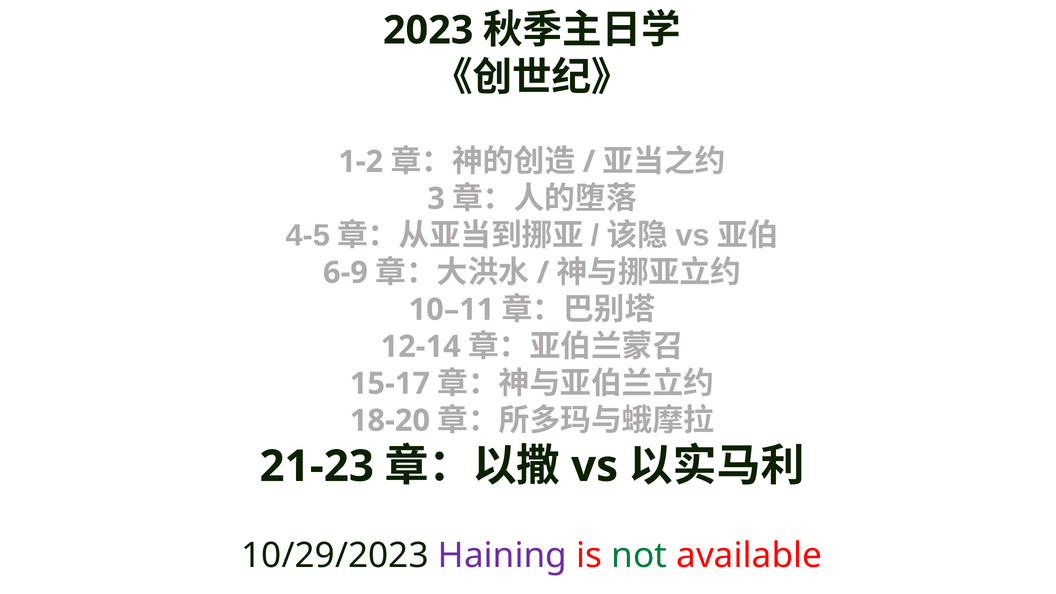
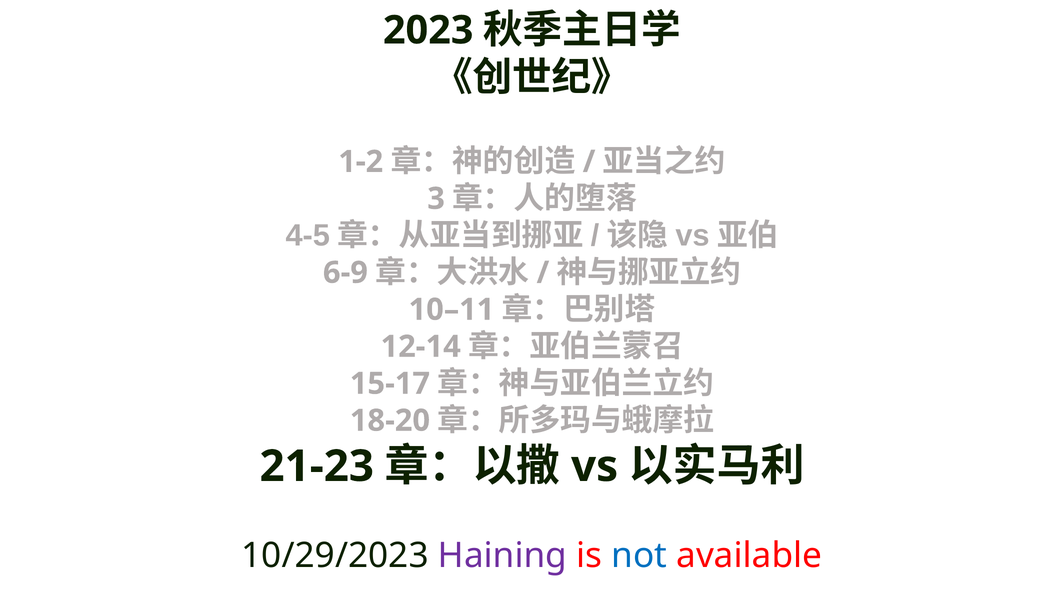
not colour: green -> blue
